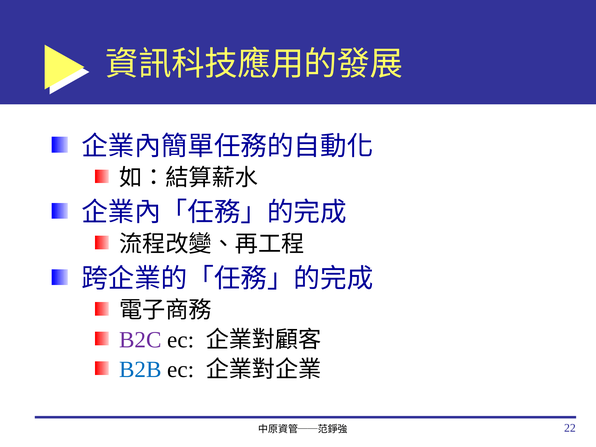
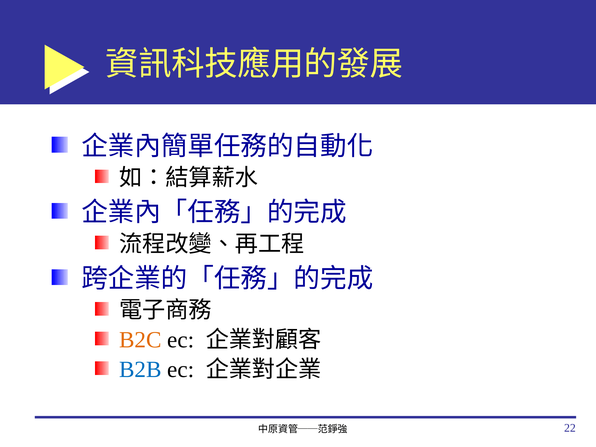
B2C colour: purple -> orange
